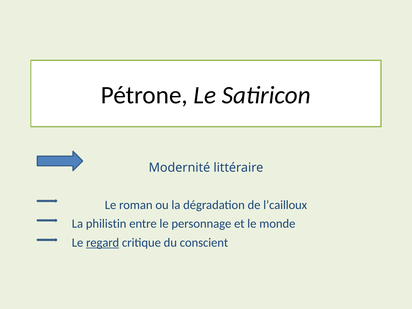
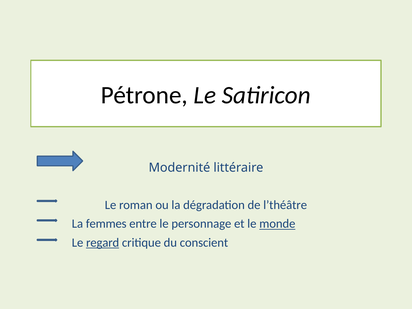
l’cailloux: l’cailloux -> l’théâtre
philistin: philistin -> femmes
monde underline: none -> present
